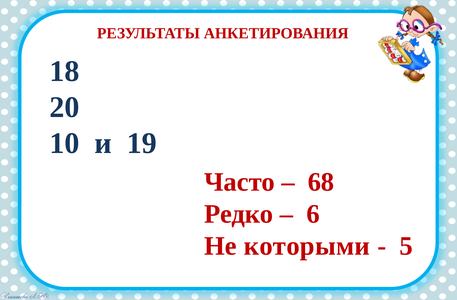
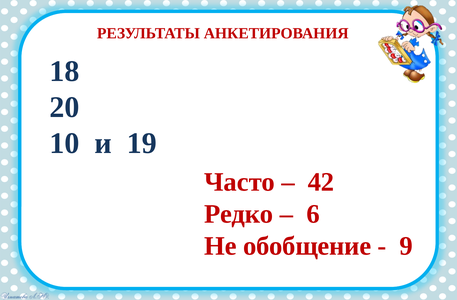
68: 68 -> 42
которыми: которыми -> обобщение
5: 5 -> 9
